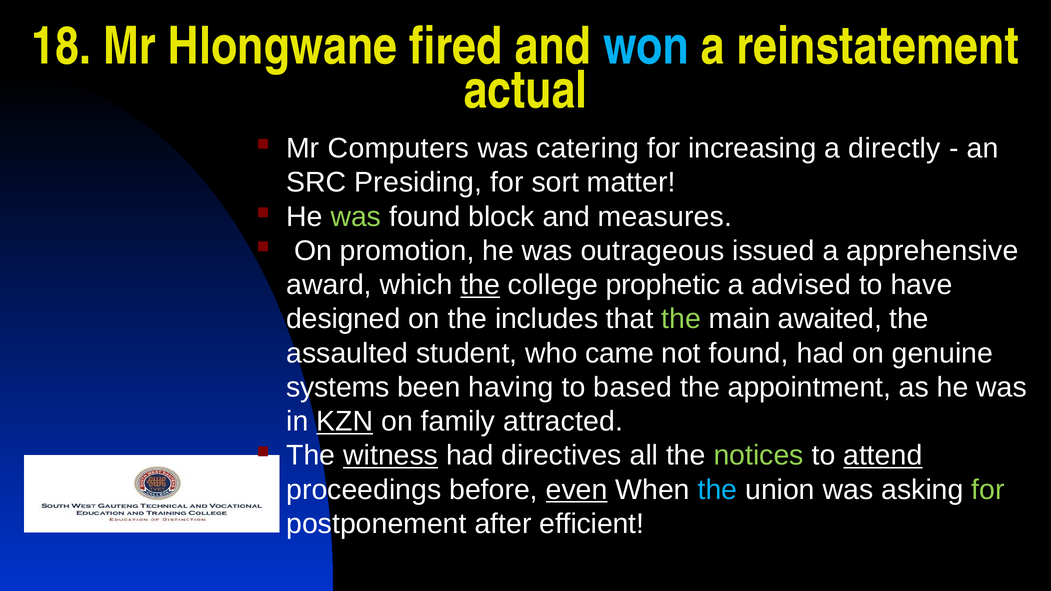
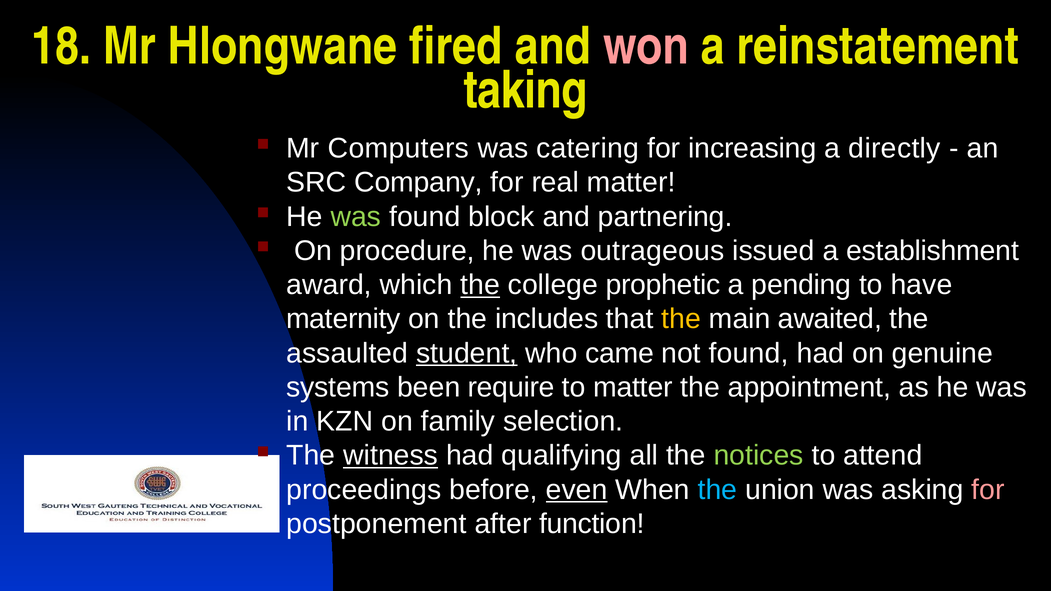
won colour: light blue -> pink
actual: actual -> taking
Presiding: Presiding -> Company
sort: sort -> real
measures: measures -> partnering
promotion: promotion -> procedure
apprehensive: apprehensive -> establishment
advised: advised -> pending
designed: designed -> maternity
the at (681, 319) colour: light green -> yellow
student underline: none -> present
having: having -> require
to based: based -> matter
KZN underline: present -> none
attracted: attracted -> selection
directives: directives -> qualifying
attend underline: present -> none
for at (988, 490) colour: light green -> pink
efficient: efficient -> function
